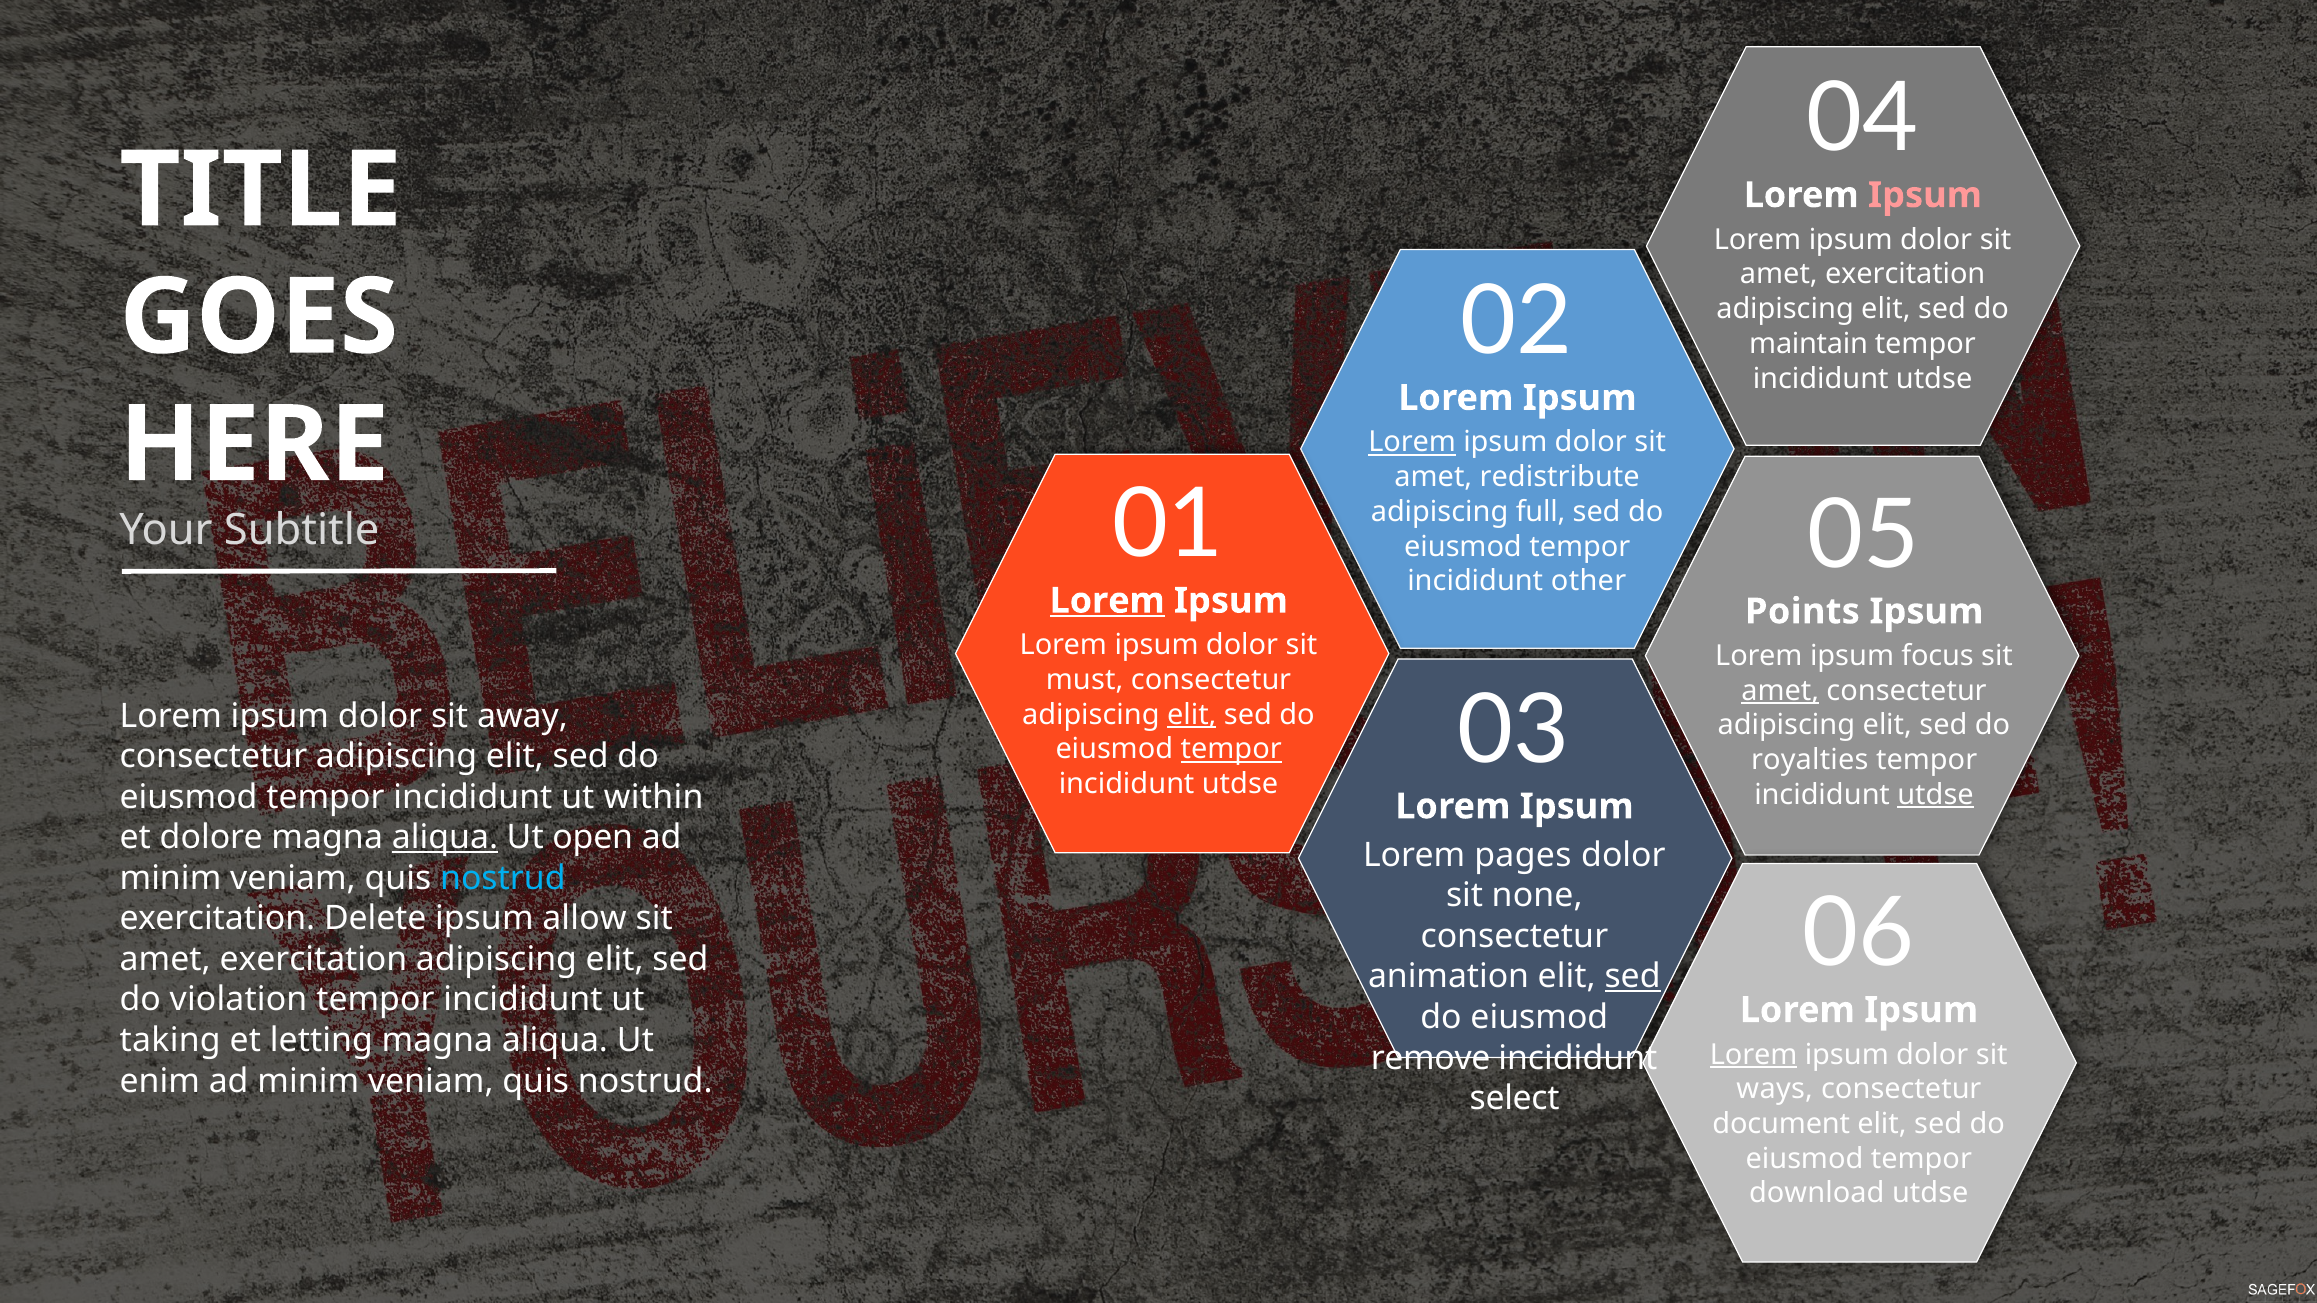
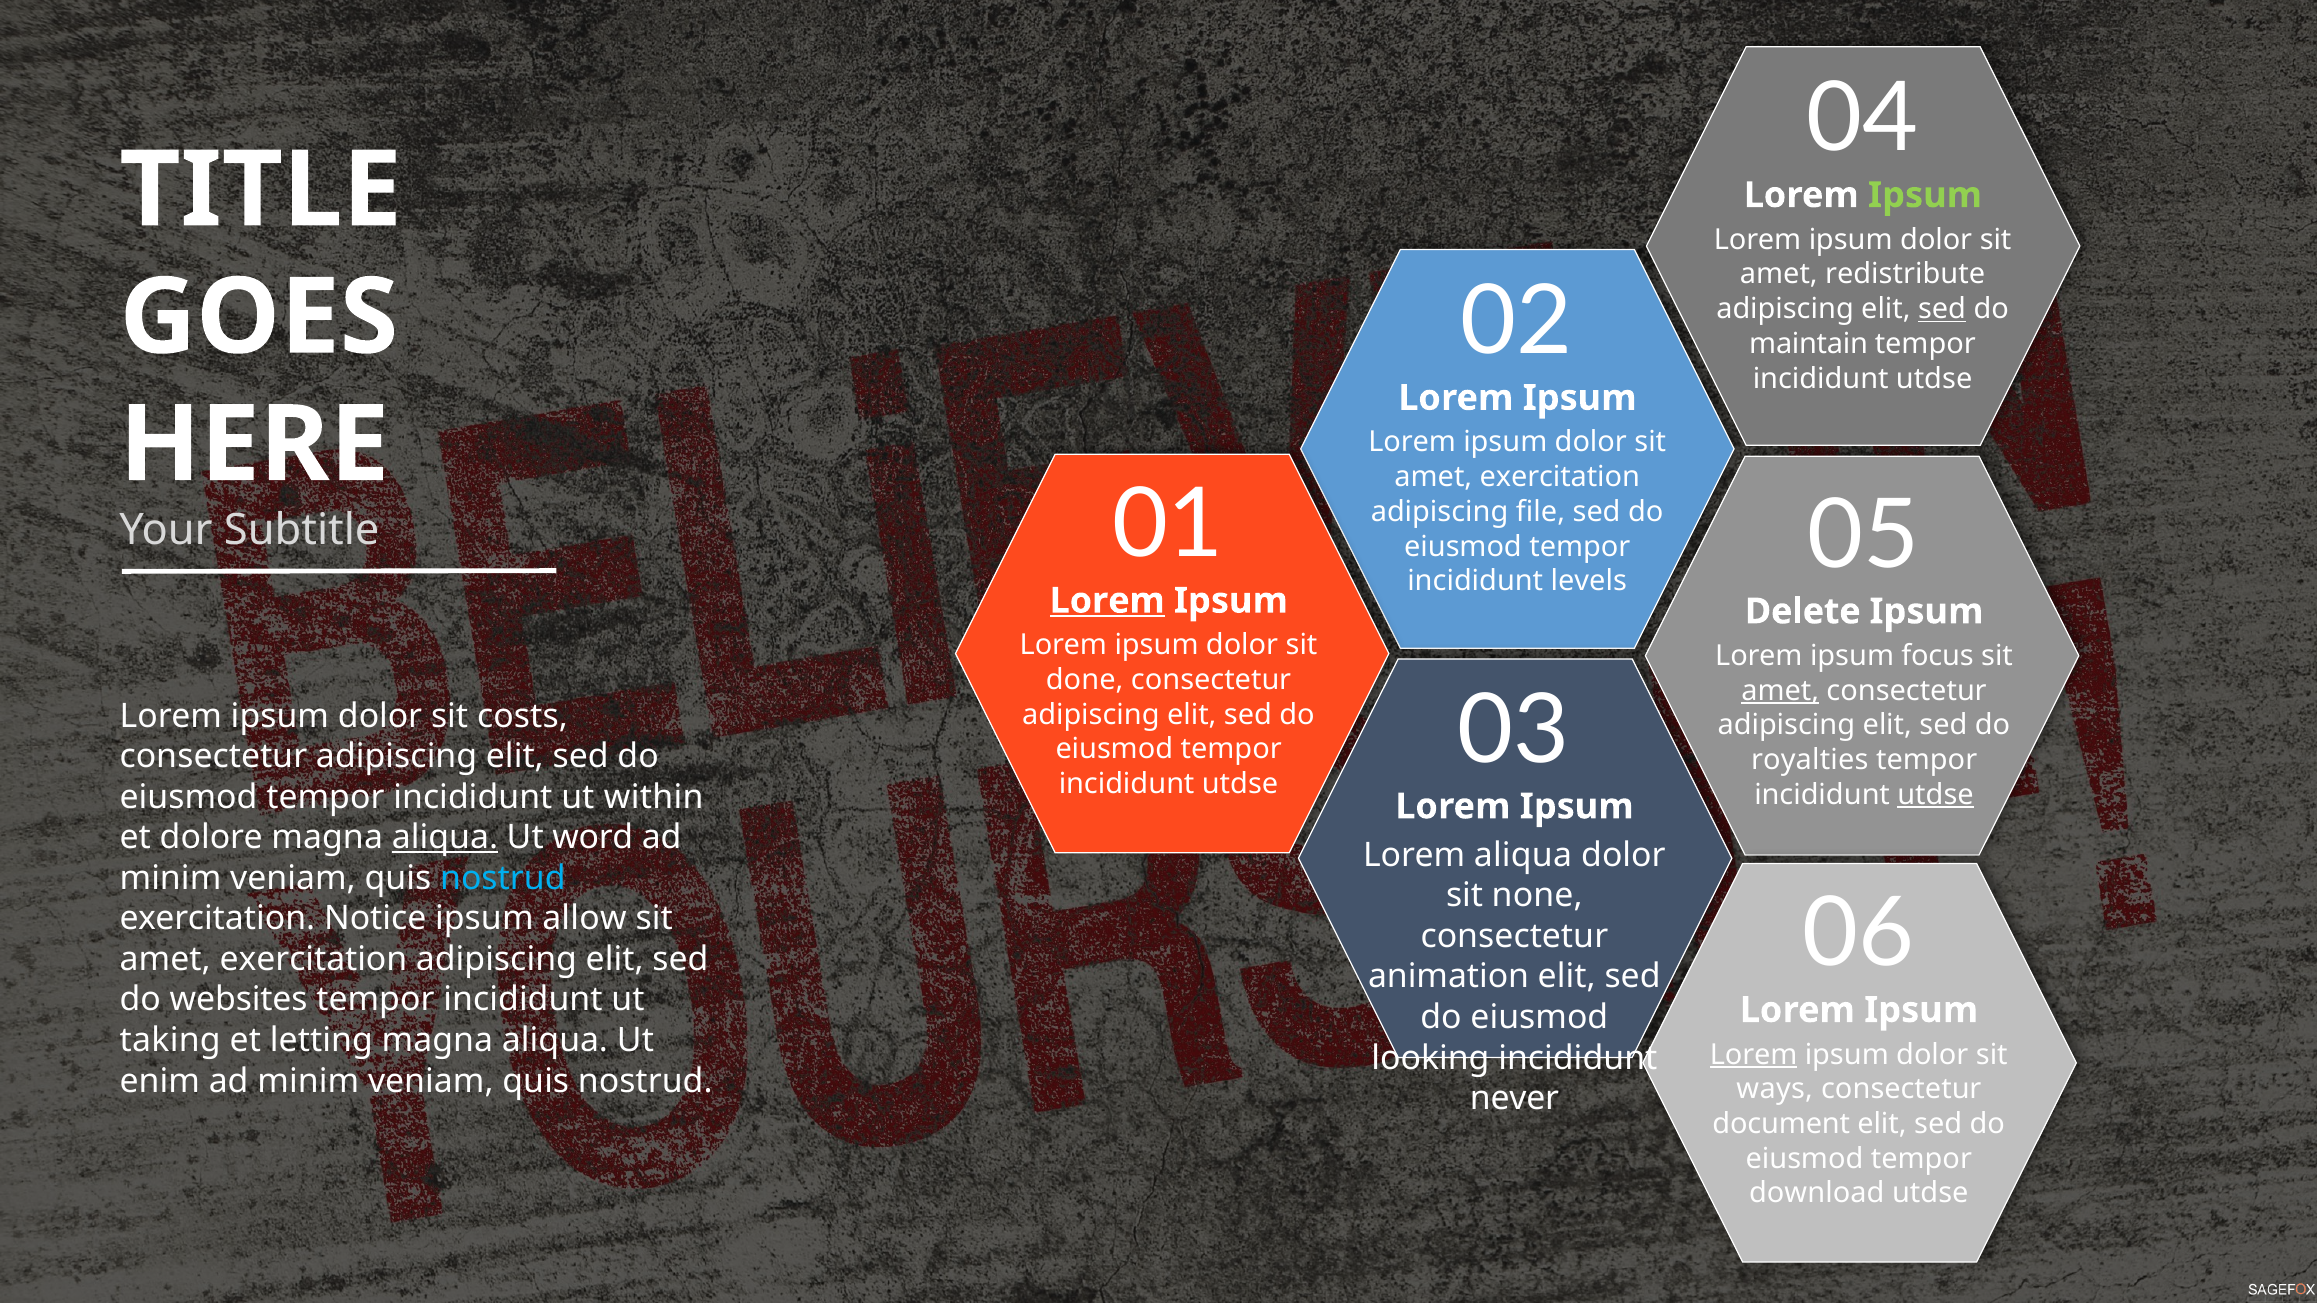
Ipsum at (1925, 195) colour: pink -> light green
exercitation at (1905, 274): exercitation -> redistribute
sed at (1942, 309) underline: none -> present
Lorem at (1412, 442) underline: present -> none
redistribute at (1560, 477): redistribute -> exercitation
full: full -> file
other: other -> levels
Points: Points -> Delete
must: must -> done
away: away -> costs
elit at (1192, 715) underline: present -> none
tempor at (1231, 750) underline: present -> none
open: open -> word
Lorem pages: pages -> aliqua
Delete: Delete -> Notice
sed at (1633, 977) underline: present -> none
violation: violation -> websites
remove: remove -> looking
select: select -> never
